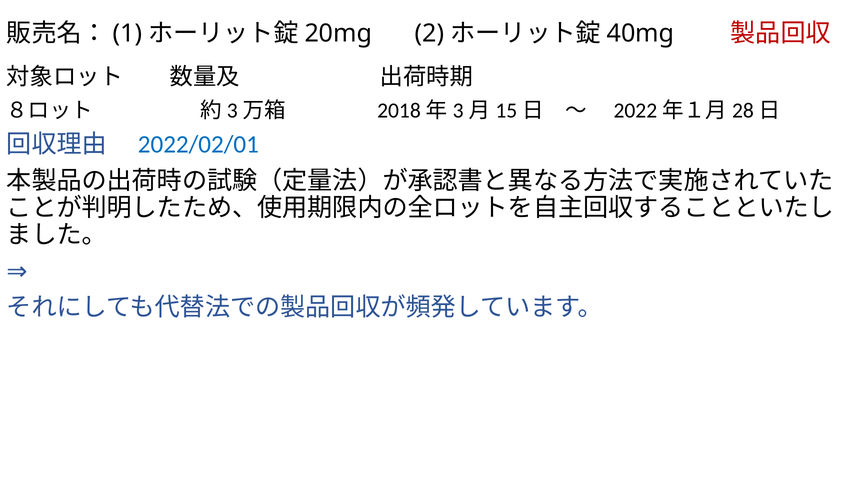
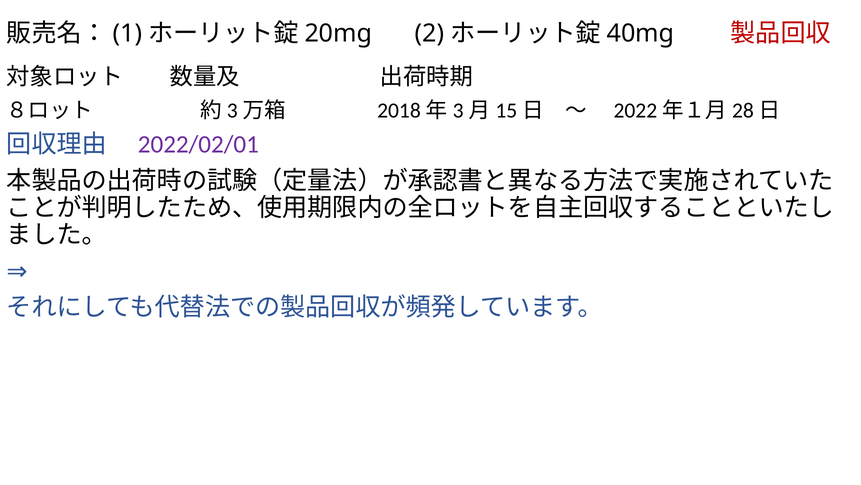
2022/02/01 colour: blue -> purple
